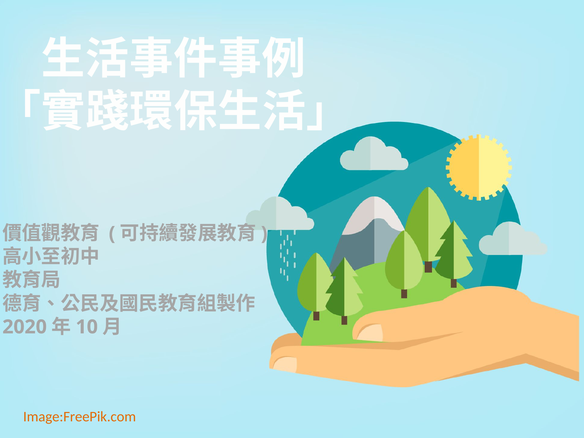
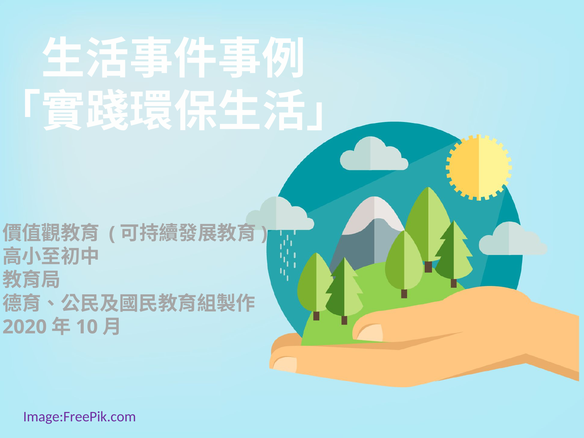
Image:FreePik.com colour: orange -> purple
